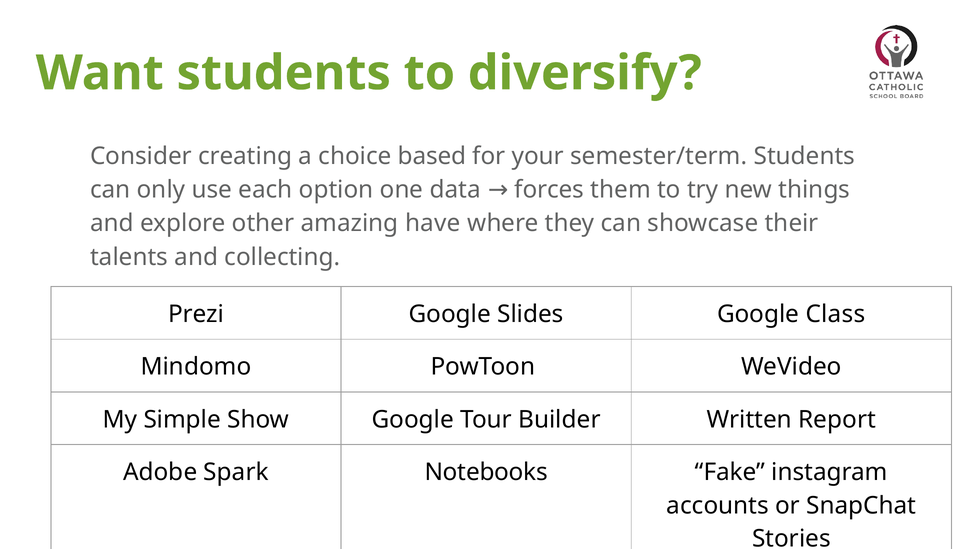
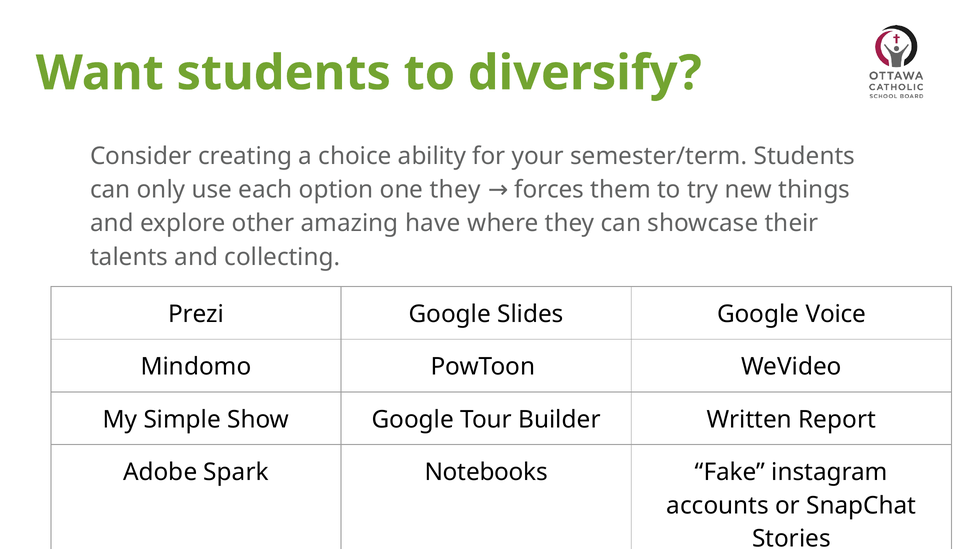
based: based -> ability
one data: data -> they
Class: Class -> Voice
